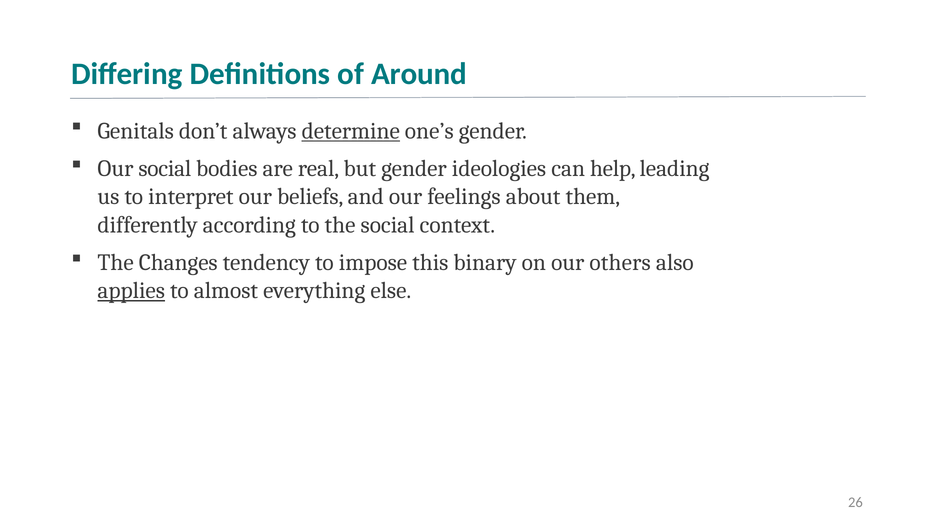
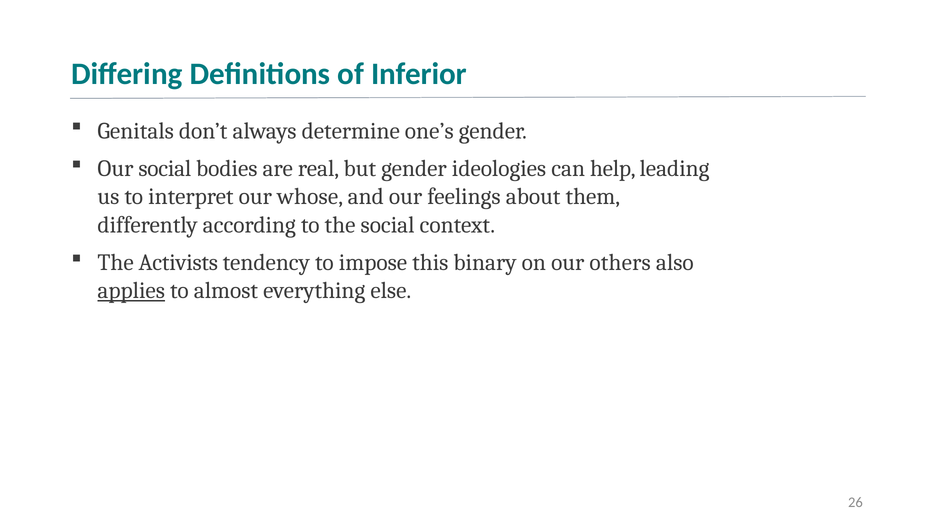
Around: Around -> Inferior
determine underline: present -> none
beliefs: beliefs -> whose
Changes: Changes -> Activists
